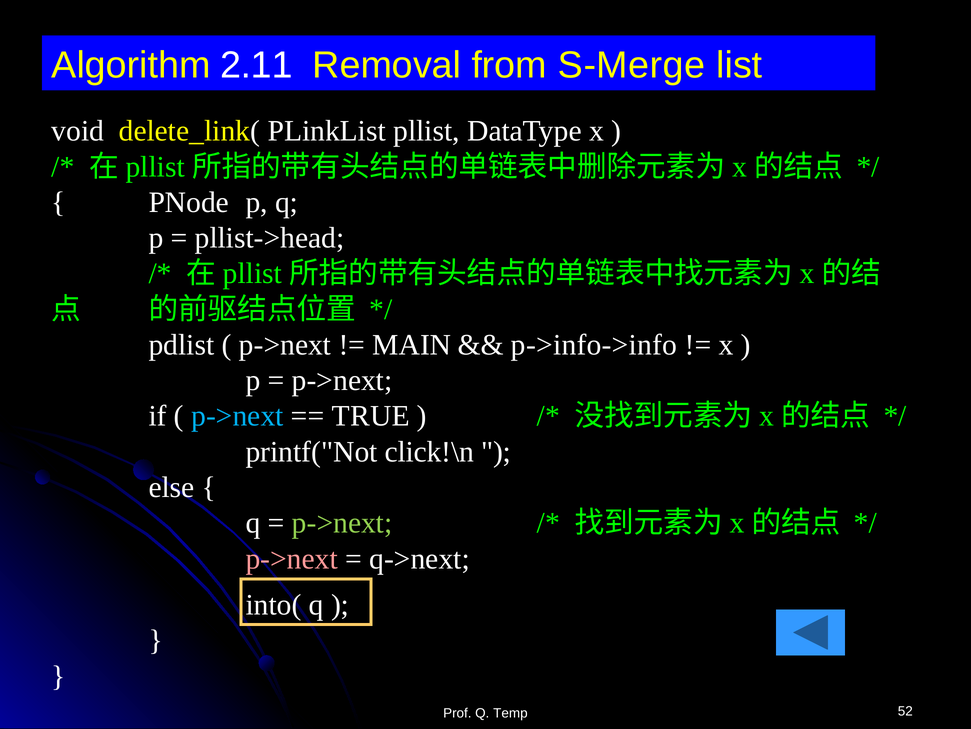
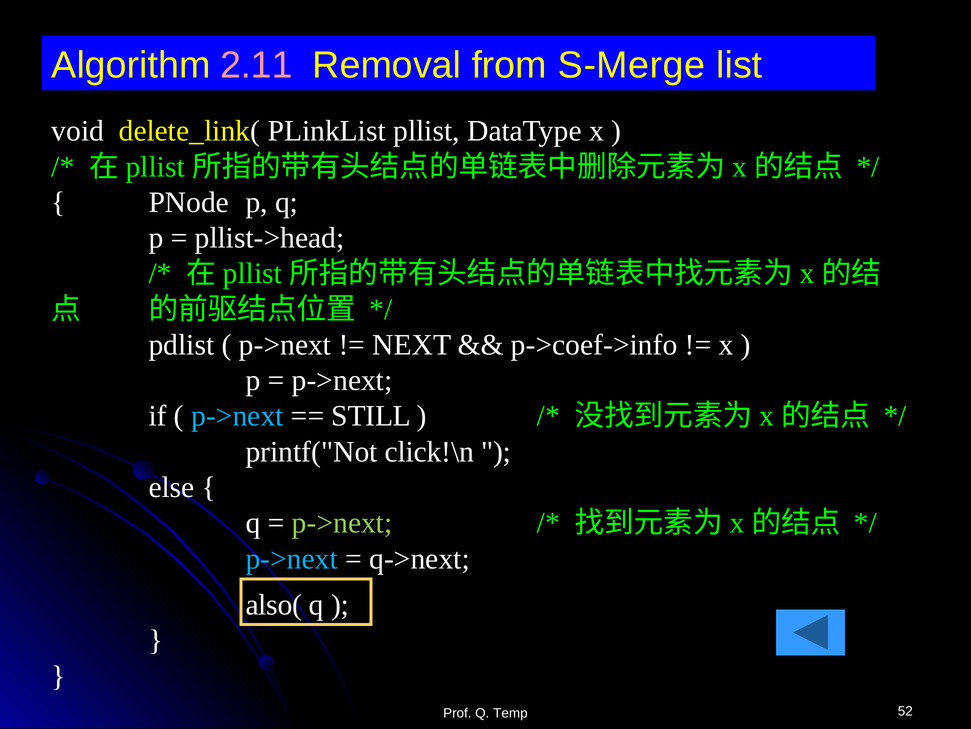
2.11 colour: white -> pink
MAIN: MAIN -> NEXT
p->info->info: p->info->info -> p->coef->info
TRUE: TRUE -> STILL
p->next at (292, 558) colour: pink -> light blue
into(: into( -> also(
